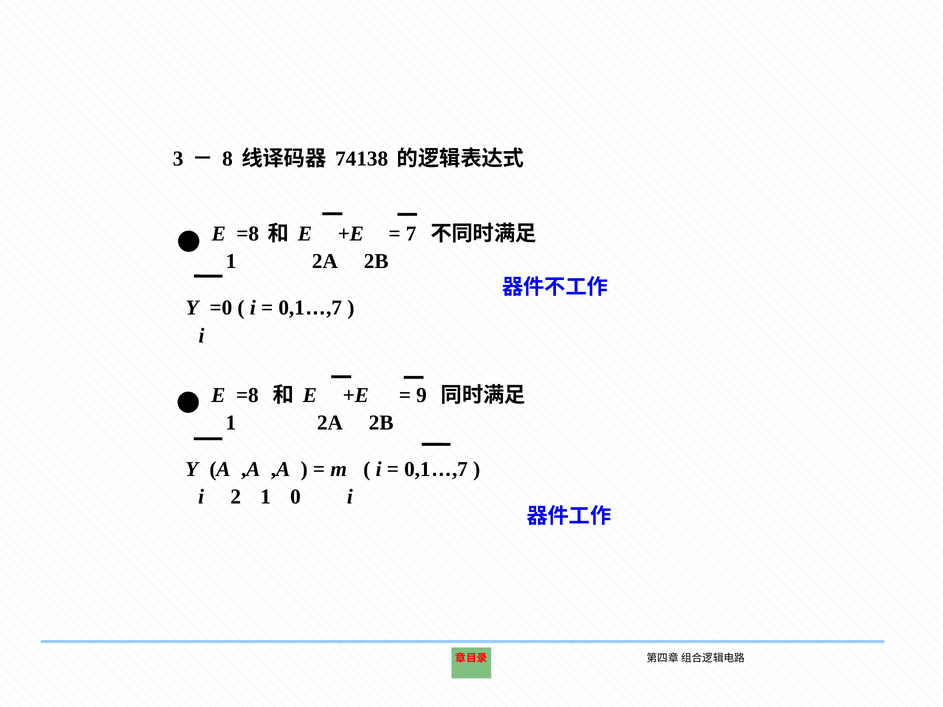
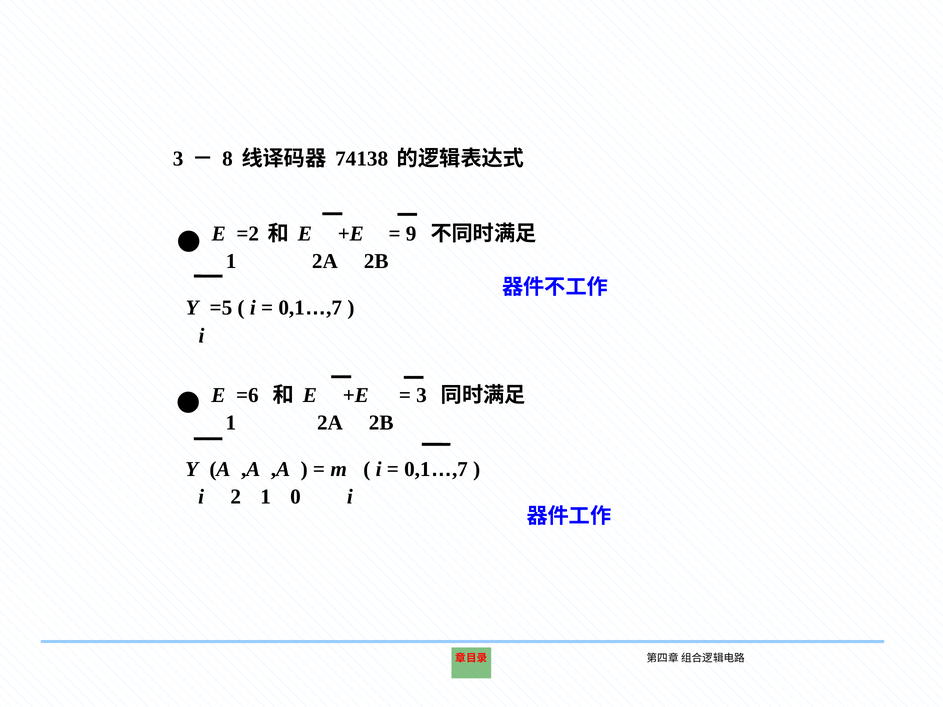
=8 at (248, 234): =8 -> =2
7: 7 -> 9
=0: =0 -> =5
=8 at (247, 395): =8 -> =6
9 at (421, 395): 9 -> 3
